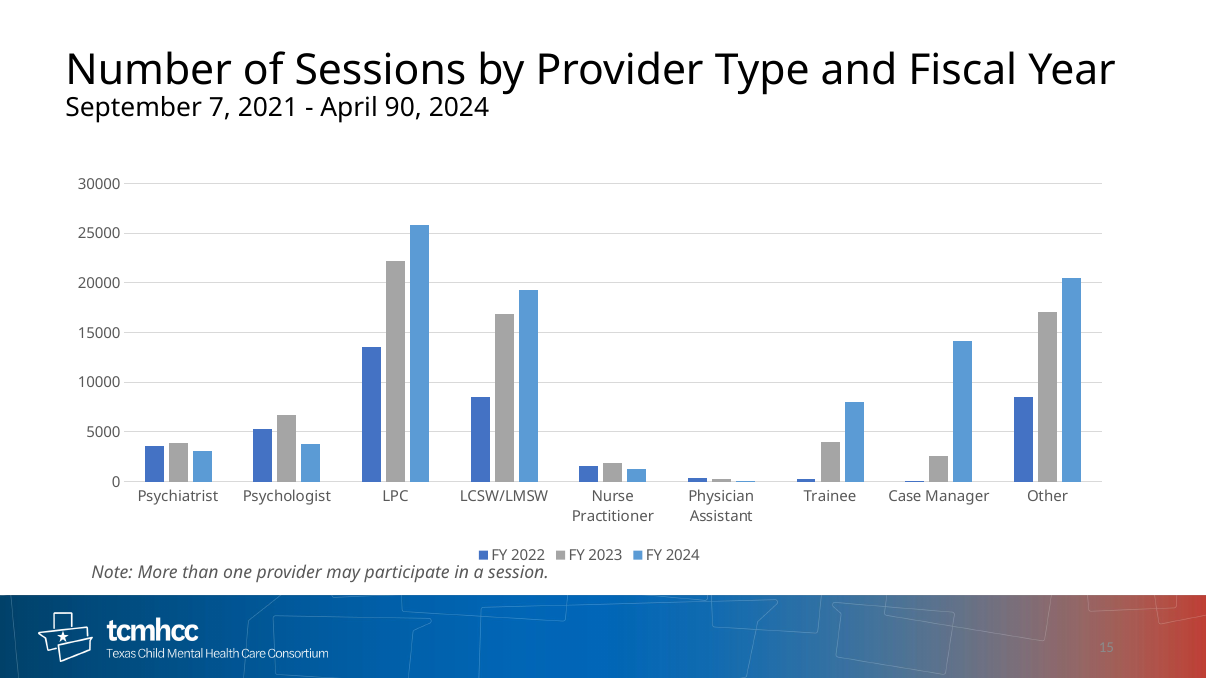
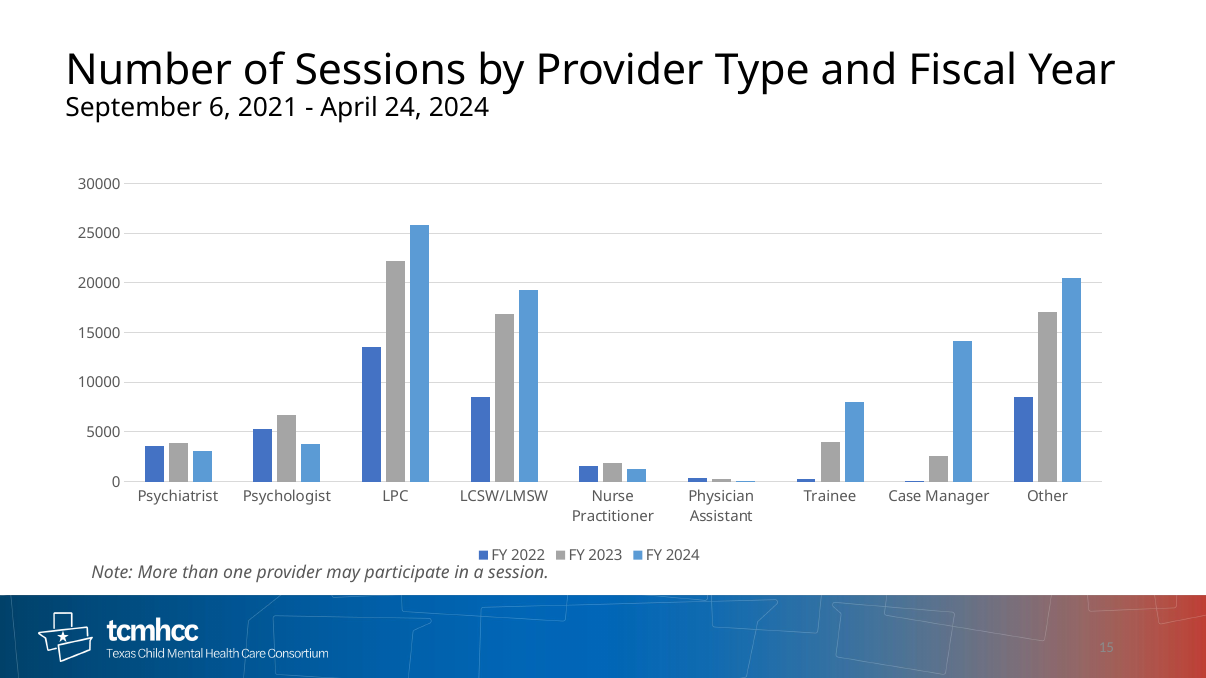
7: 7 -> 6
90: 90 -> 24
